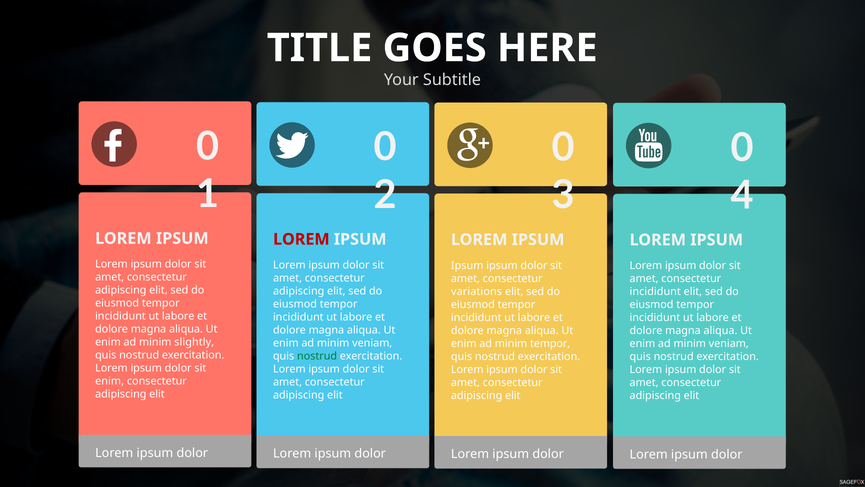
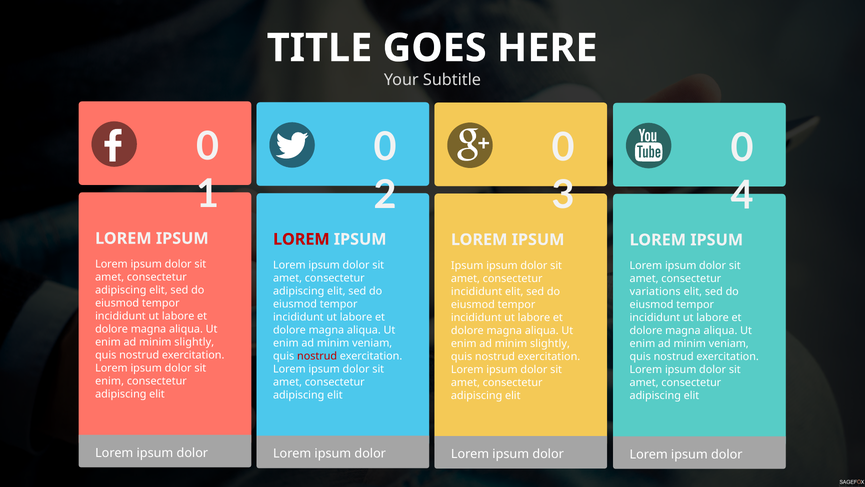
variations at (477, 291): variations -> incididunt
incididunt at (655, 292): incididunt -> variations
tempor at (550, 343): tempor -> slightly
nostrud at (317, 356) colour: green -> red
